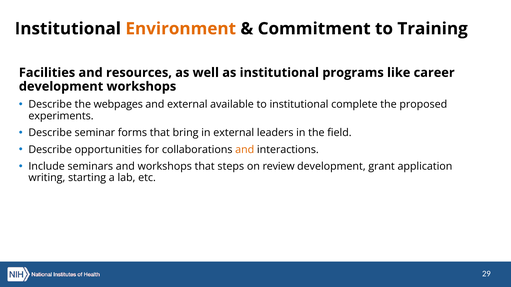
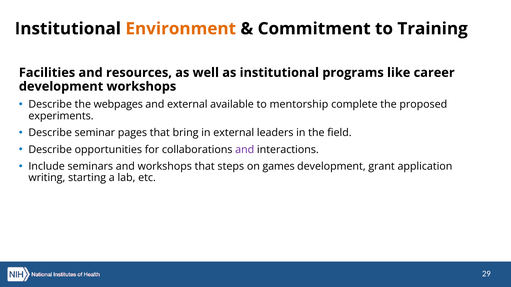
to institutional: institutional -> mentorship
forms: forms -> pages
and at (245, 150) colour: orange -> purple
review: review -> games
